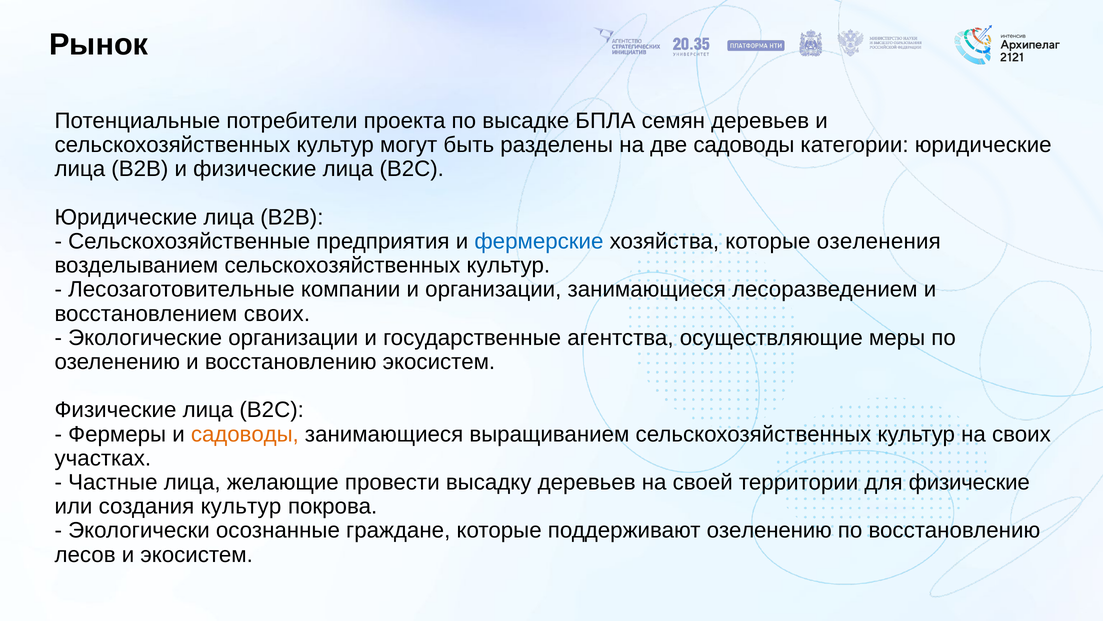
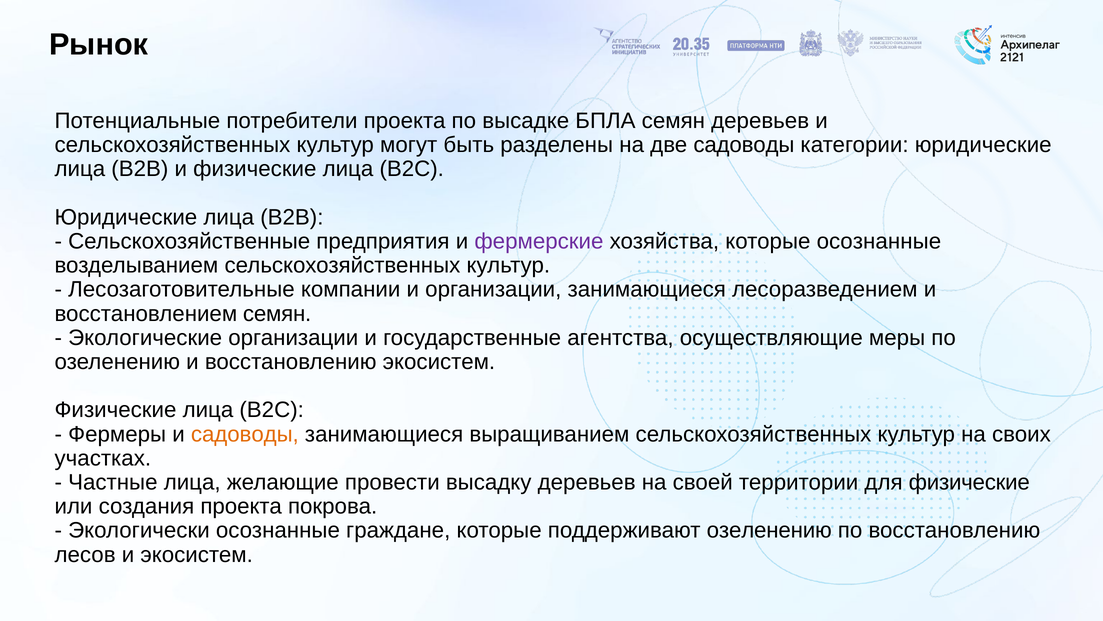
фермерские colour: blue -> purple
которые озеленения: озеленения -> осознанные
восстановлением своих: своих -> семян
создания культур: культур -> проекта
